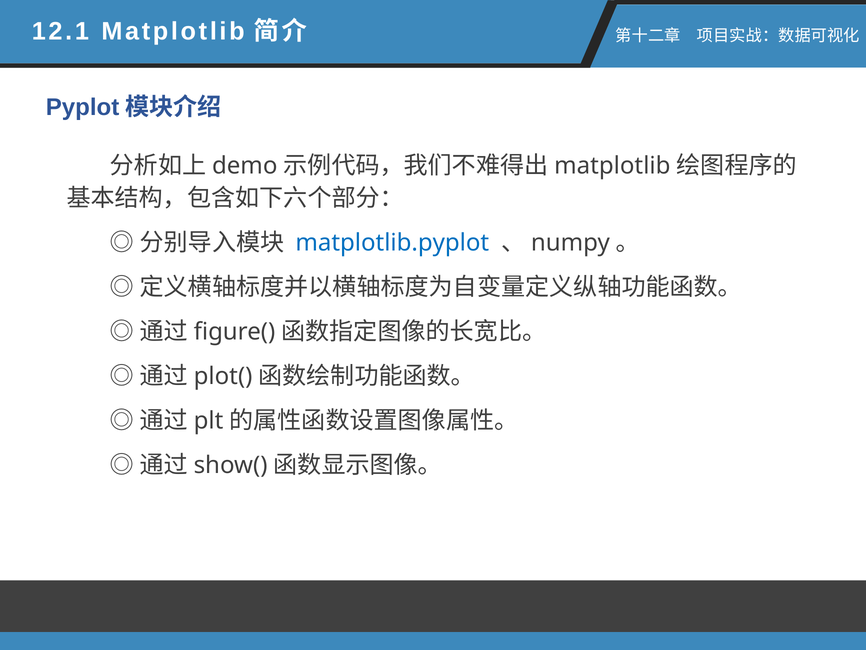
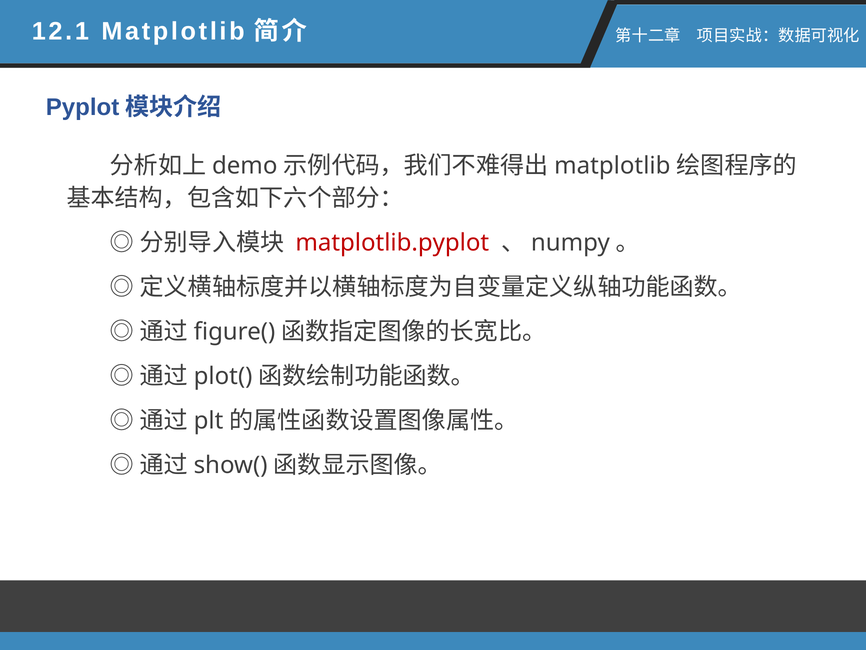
matplotlib.pyplot colour: blue -> red
